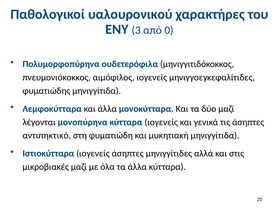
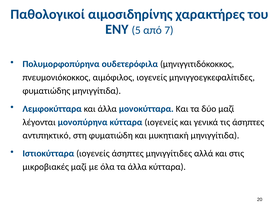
υαλουρονικού: υαλουρονικού -> αιμοσιδηρίνης
3: 3 -> 5
0: 0 -> 7
